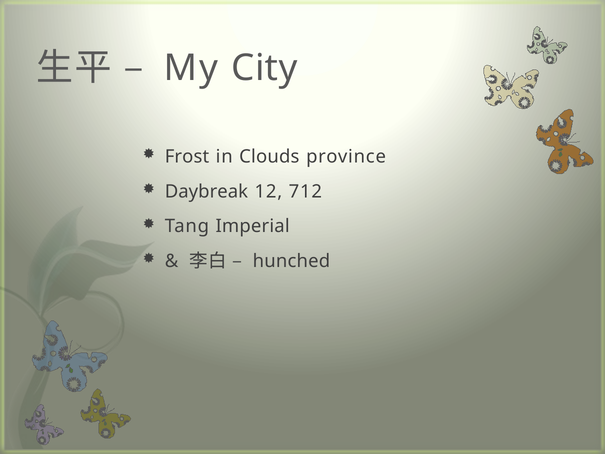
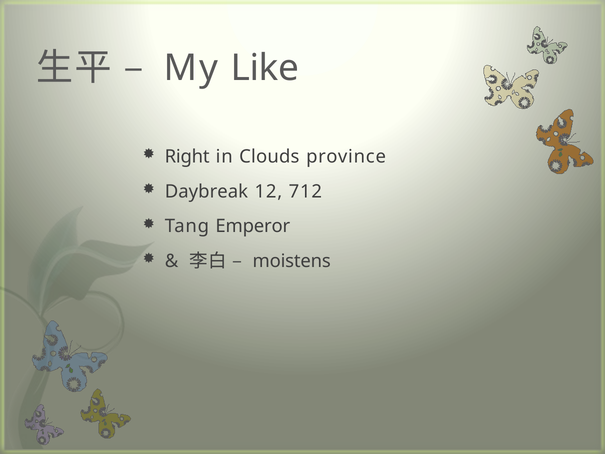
City: City -> Like
Frost: Frost -> Right
Imperial: Imperial -> Emperor
hunched: hunched -> moistens
